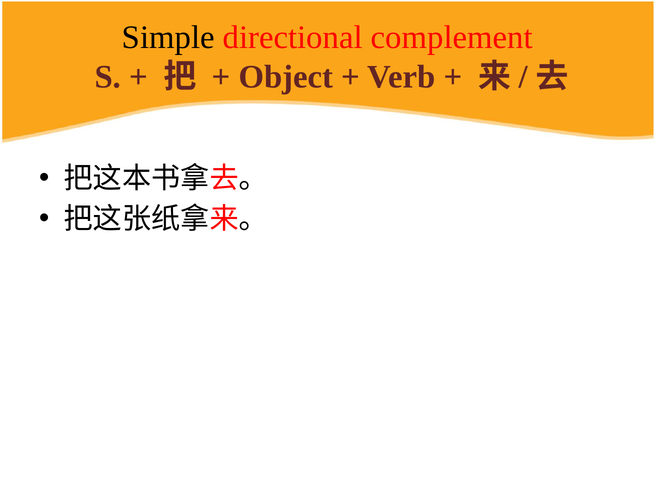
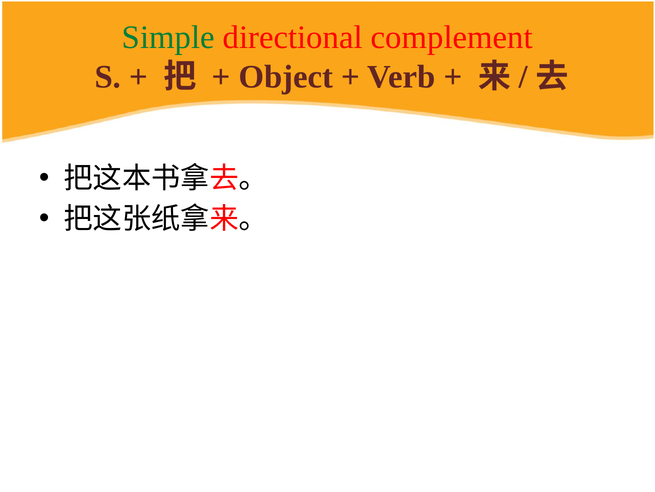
Simple colour: black -> green
